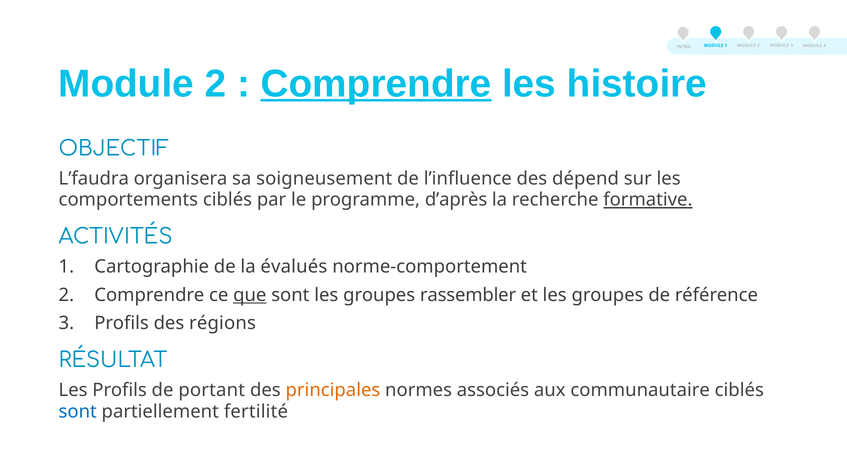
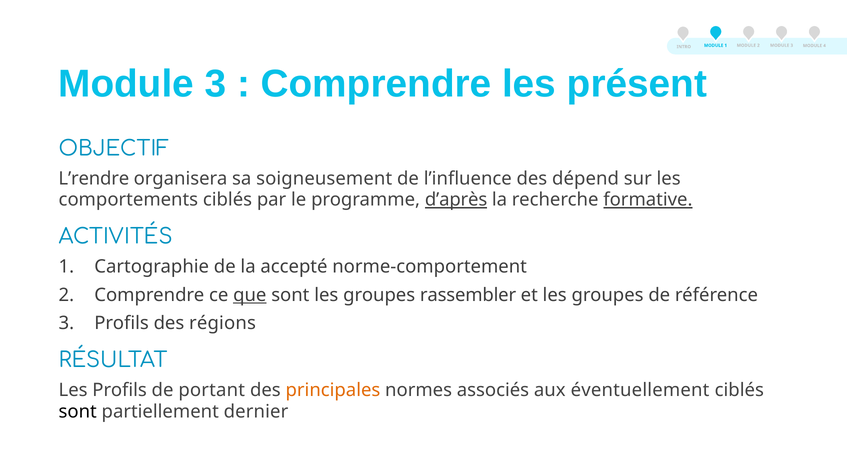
2 at (216, 84): 2 -> 3
Comprendre at (376, 84) underline: present -> none
histoire: histoire -> présent
L’faudra: L’faudra -> L’rendre
d’après underline: none -> present
évalués: évalués -> accepté
communautaire: communautaire -> éventuellement
sont at (78, 412) colour: blue -> black
fertilité: fertilité -> dernier
